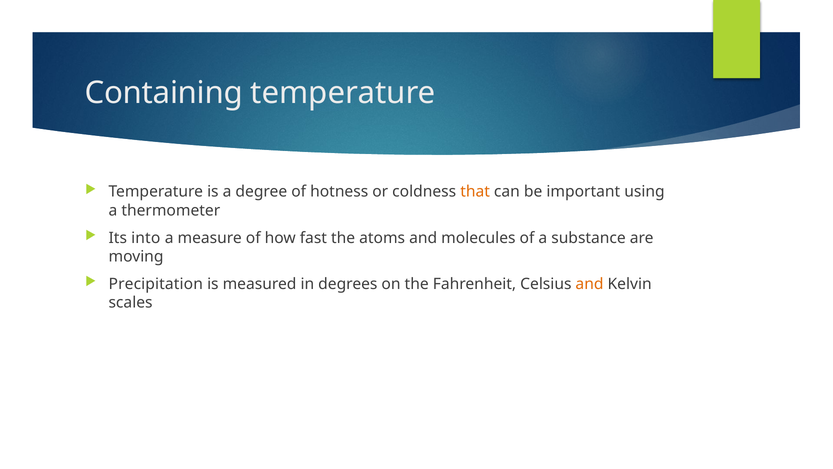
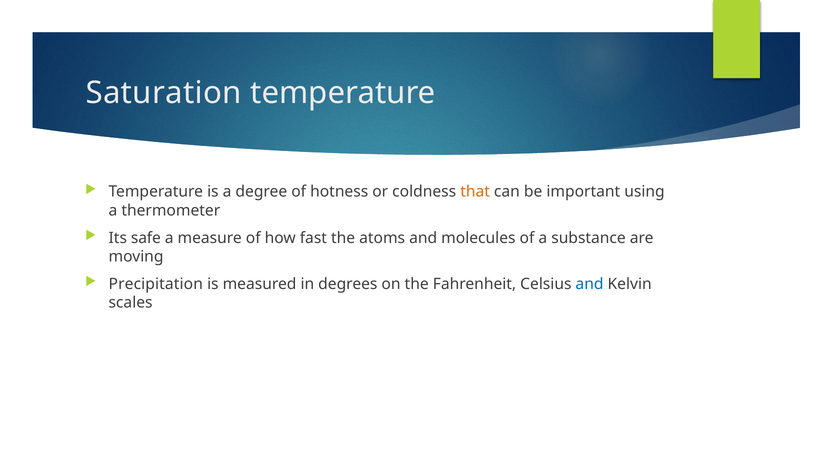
Containing: Containing -> Saturation
into: into -> safe
and at (590, 284) colour: orange -> blue
